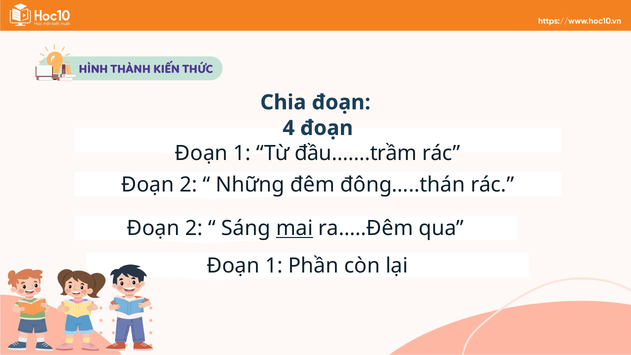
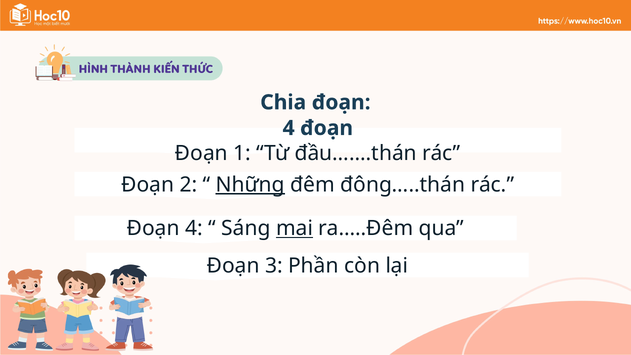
đầu…….trầm: đầu…….trầm -> đầu…….thán
Những underline: none -> present
2 at (194, 229): 2 -> 4
1 at (274, 266): 1 -> 3
